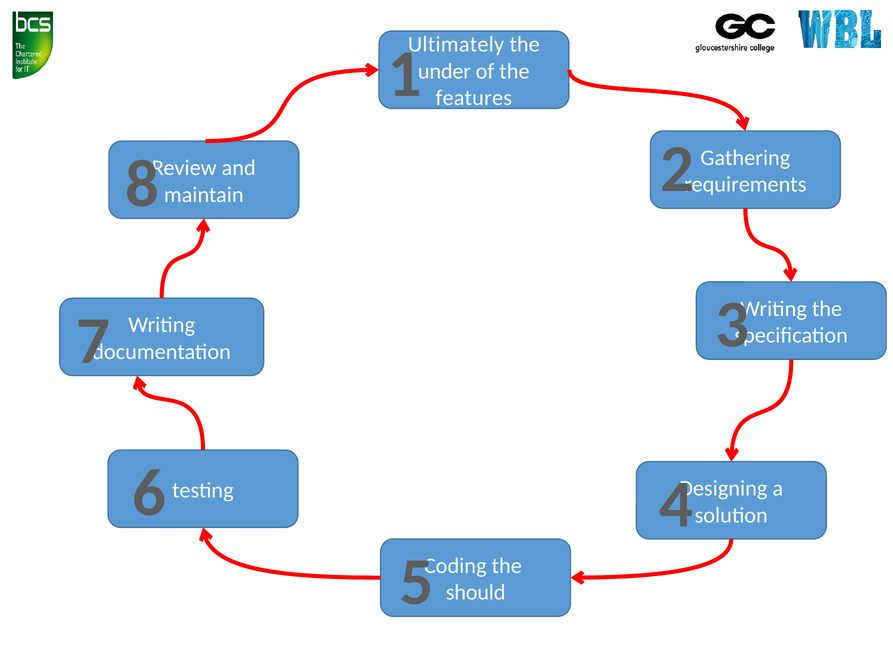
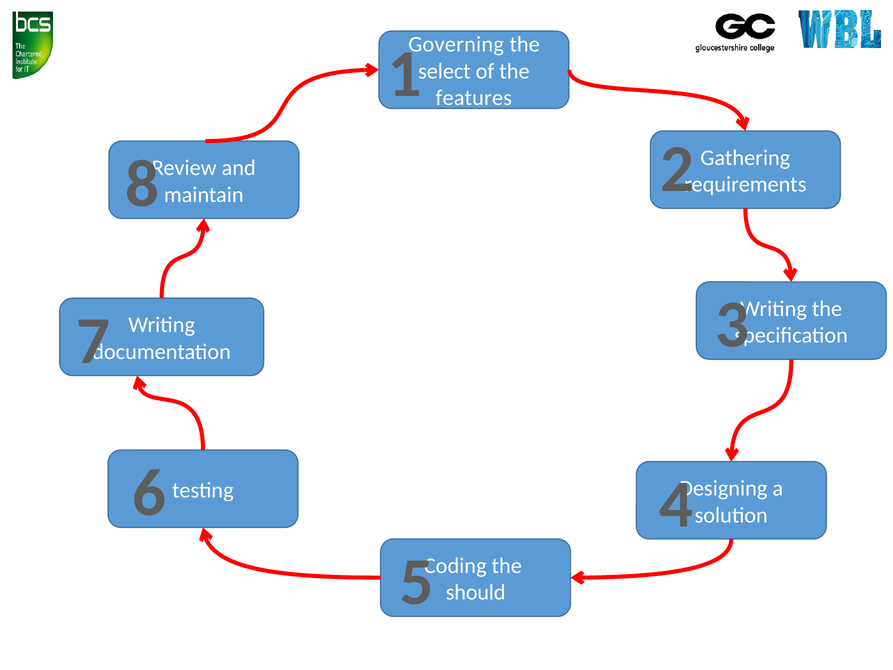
Ultimately: Ultimately -> Governing
under: under -> select
